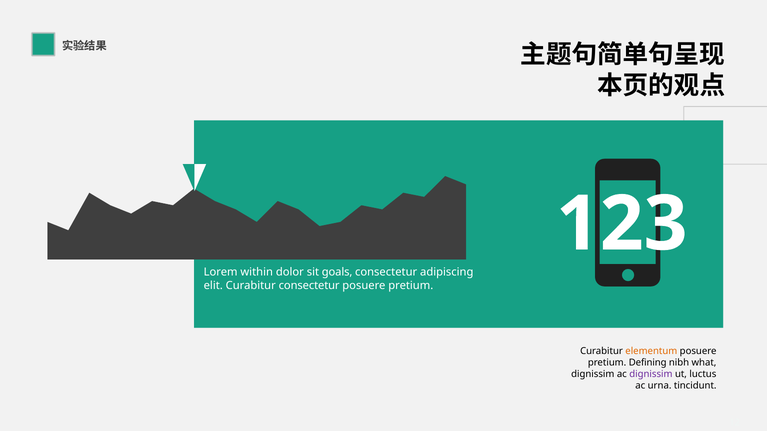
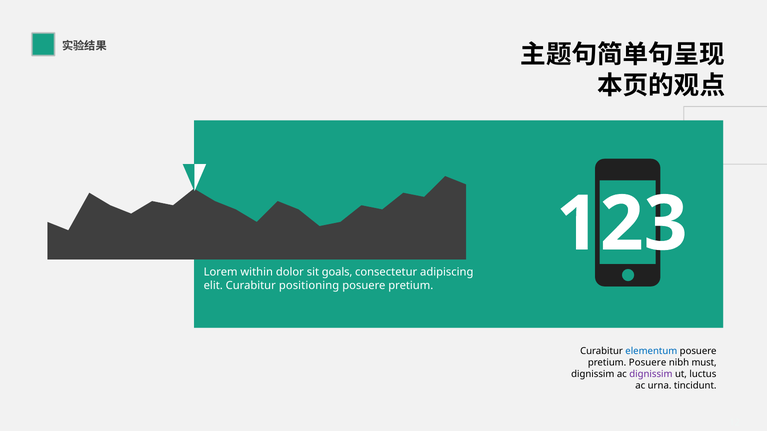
Curabitur consectetur: consectetur -> positioning
elementum colour: orange -> blue
pretium Defining: Defining -> Posuere
what: what -> must
